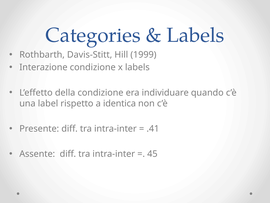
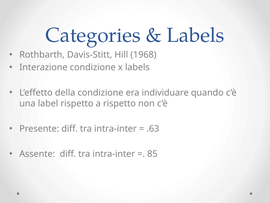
1999: 1999 -> 1968
a identica: identica -> rispetto
.41: .41 -> .63
45: 45 -> 85
